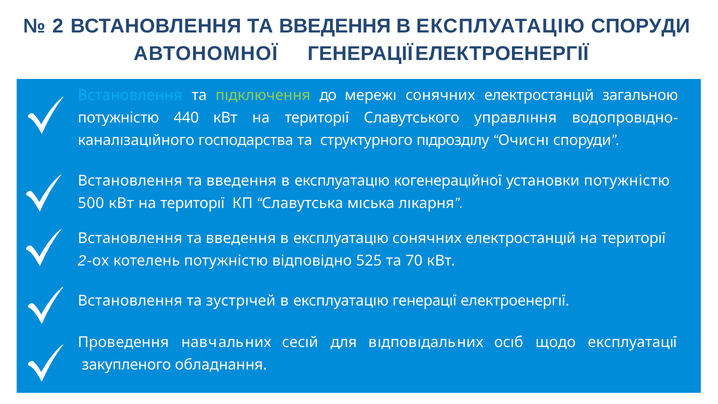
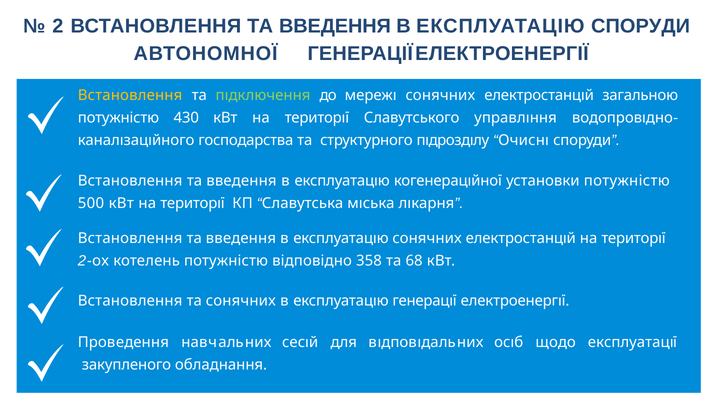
Встановлення at (130, 96) colour: light blue -> yellow
440: 440 -> 430
525: 525 -> 358
70: 70 -> 68
та зустрıчей: зустрıчей -> сонячних
